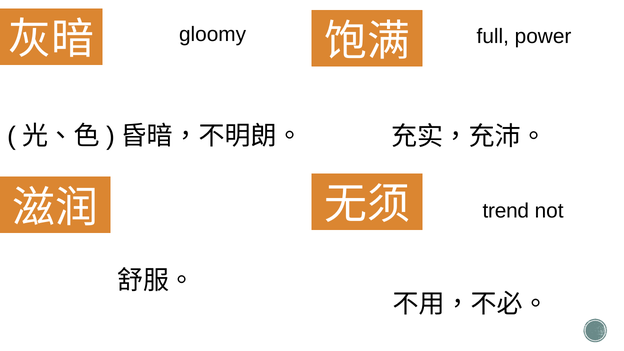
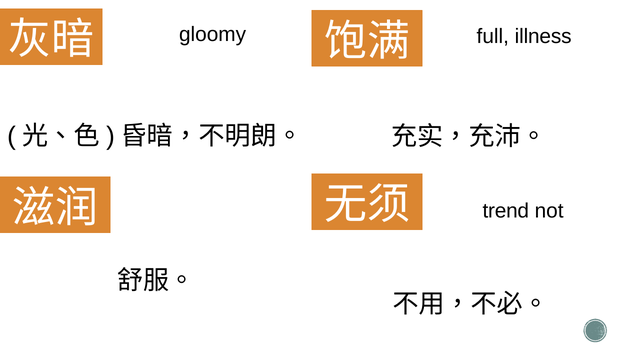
power: power -> illness
